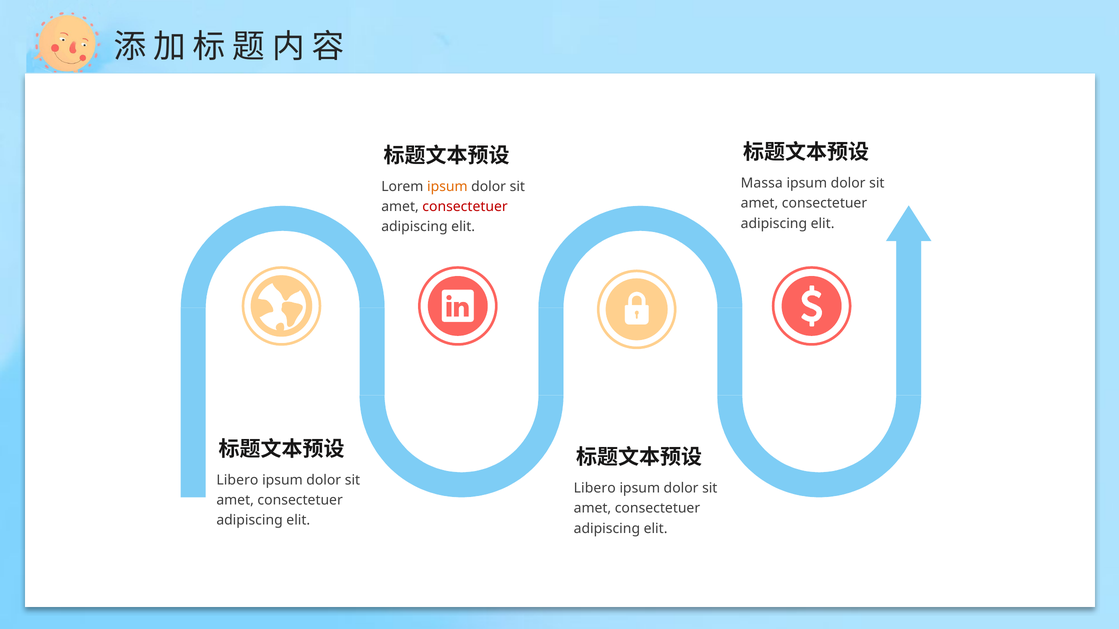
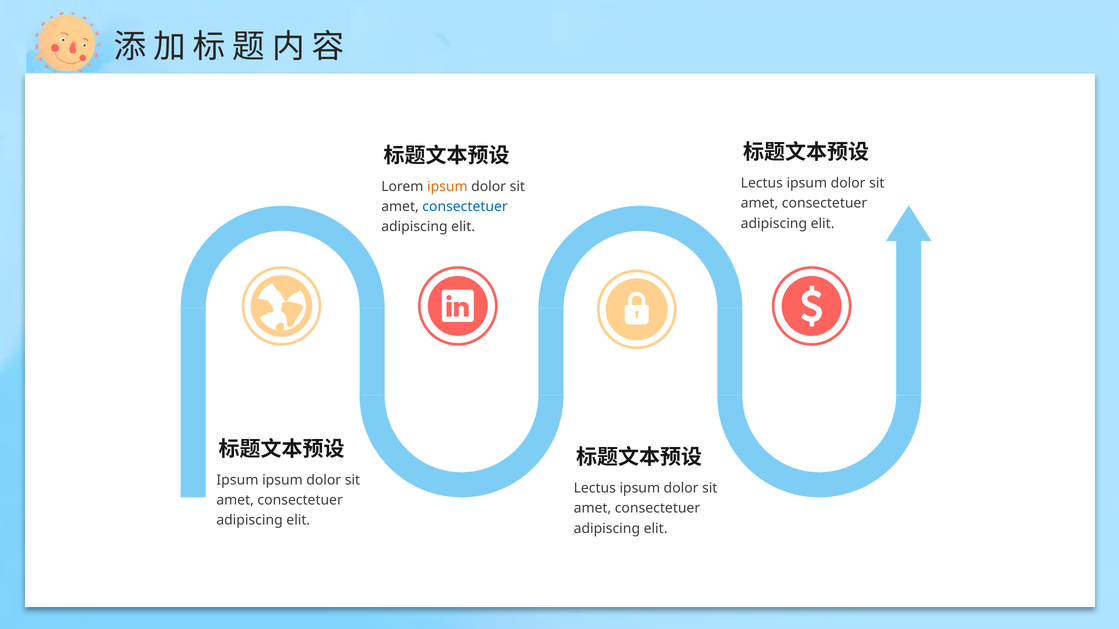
Massa at (762, 183): Massa -> Lectus
consectetuer at (465, 207) colour: red -> blue
Libero at (237, 480): Libero -> Ipsum
Libero at (595, 489): Libero -> Lectus
